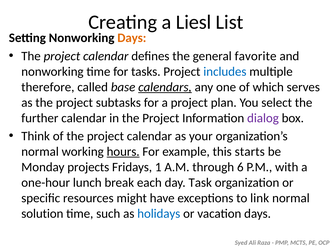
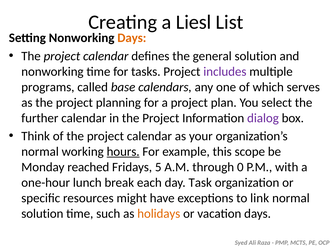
general favorite: favorite -> solution
includes colour: blue -> purple
therefore: therefore -> programs
calendars underline: present -> none
subtasks: subtasks -> planning
starts: starts -> scope
projects: projects -> reached
1: 1 -> 5
6: 6 -> 0
holidays colour: blue -> orange
